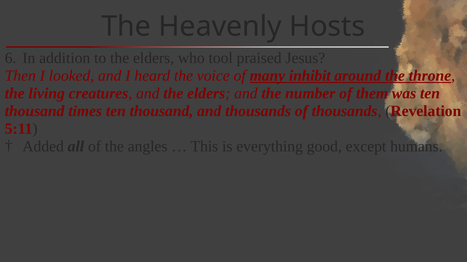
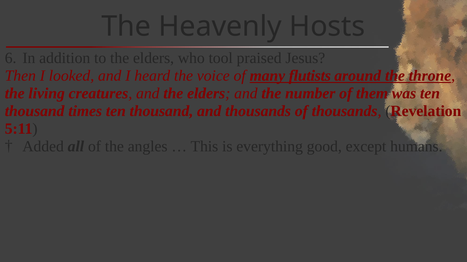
inhibit: inhibit -> flutists
